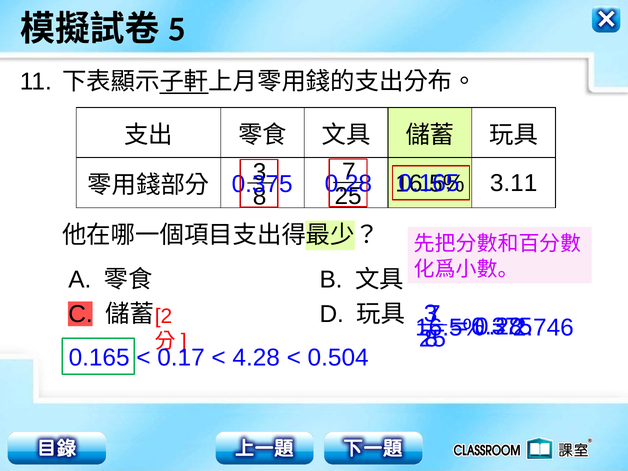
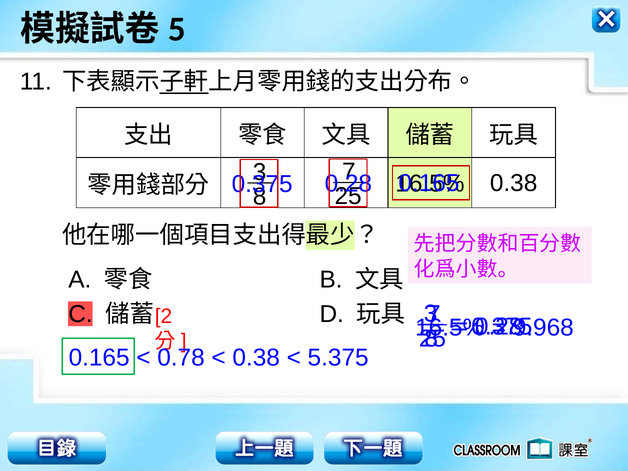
3.11 at (514, 183): 3.11 -> 0.38
2.746: 2.746 -> 9.968
0.17: 0.17 -> 0.78
4.28 at (256, 358): 4.28 -> 0.38
0.504: 0.504 -> 5.375
